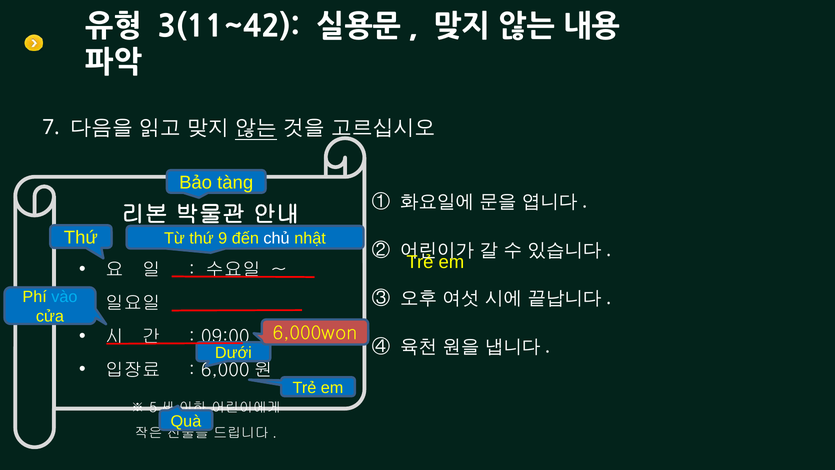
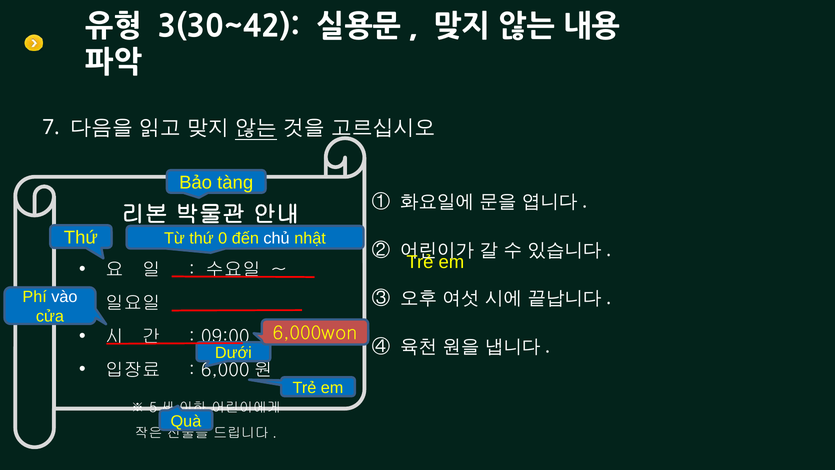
3(11~42: 3(11~42 -> 3(30~42
9: 9 -> 0
vào colour: light blue -> white
